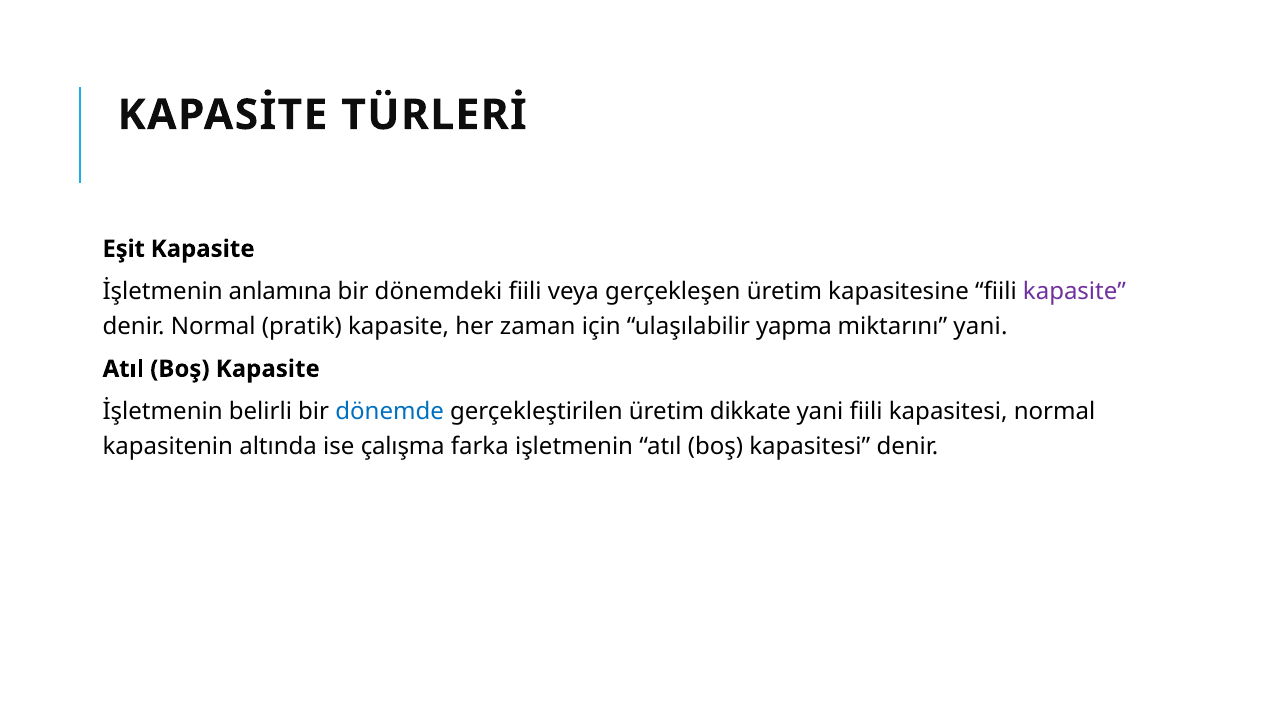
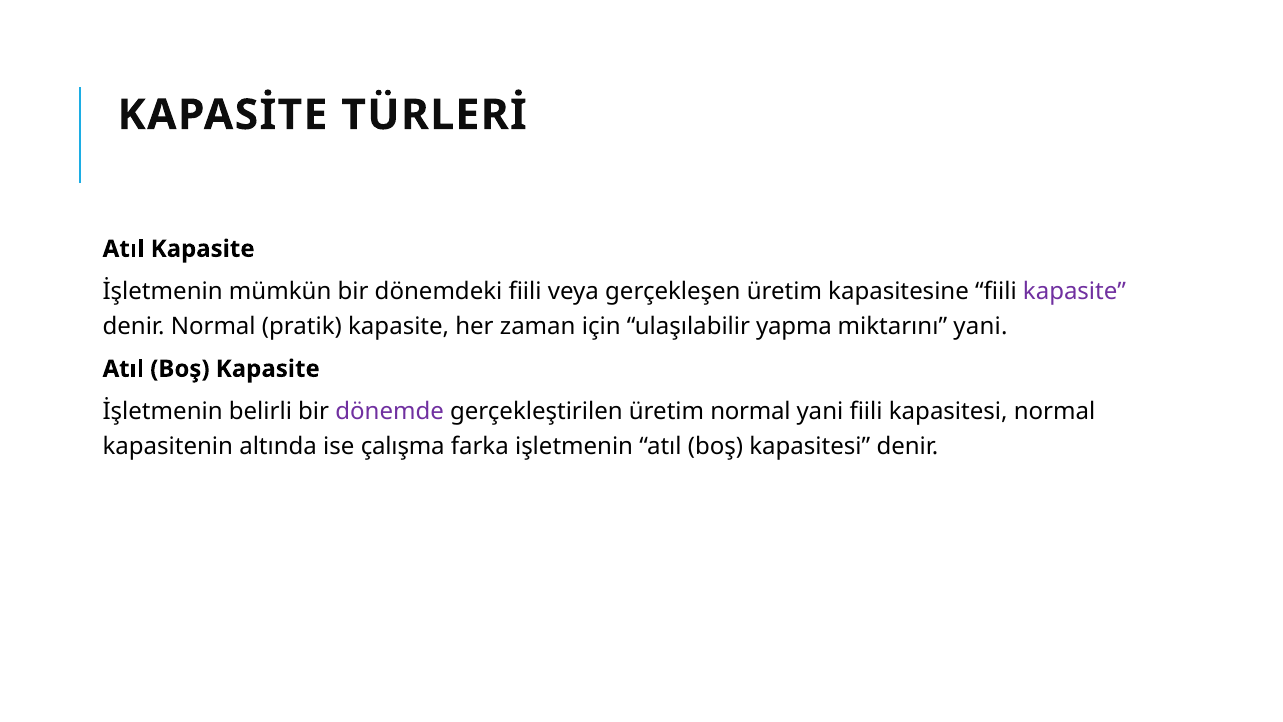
Eşit at (124, 249): Eşit -> Atıl
anlamına: anlamına -> mümkün
dönemde colour: blue -> purple
üretim dikkate: dikkate -> normal
